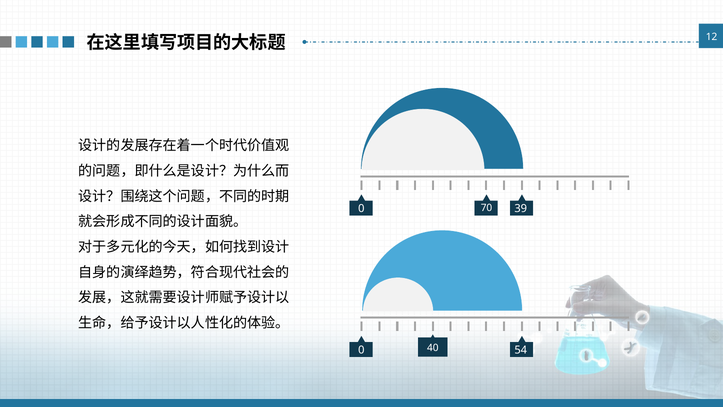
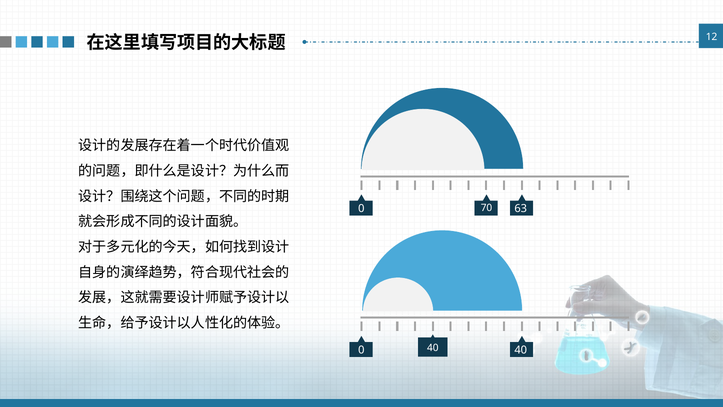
39: 39 -> 63
0 54: 54 -> 40
